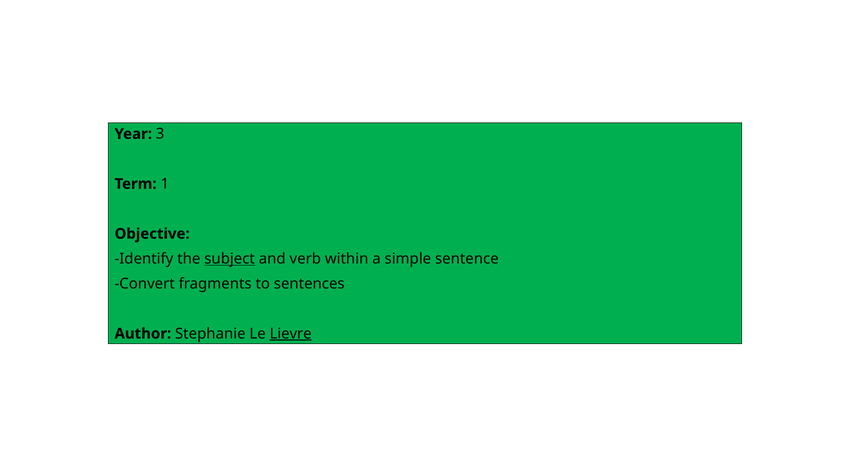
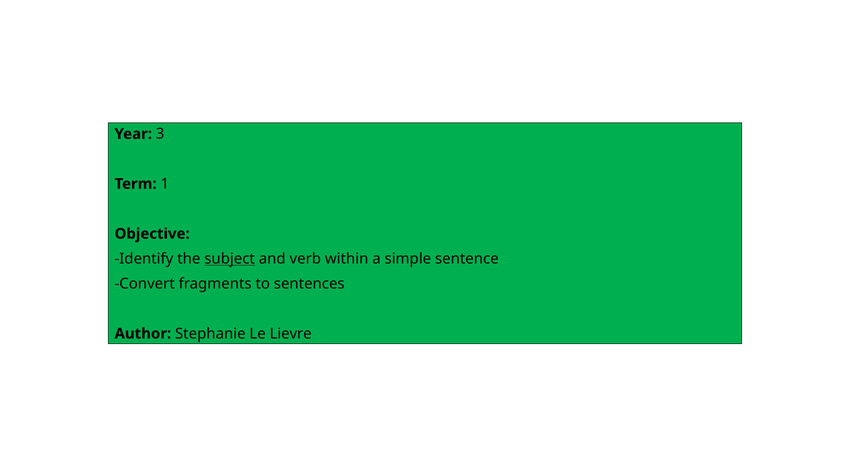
Lievre underline: present -> none
